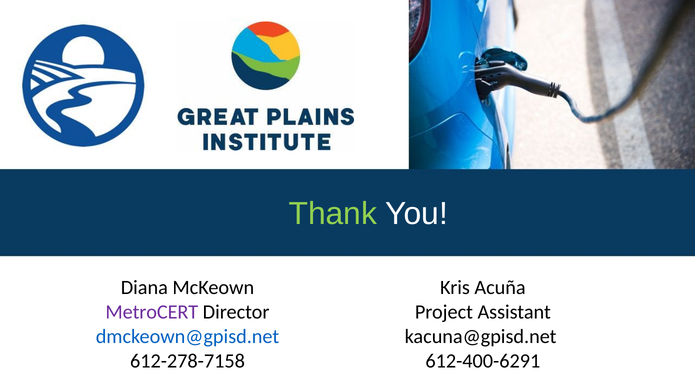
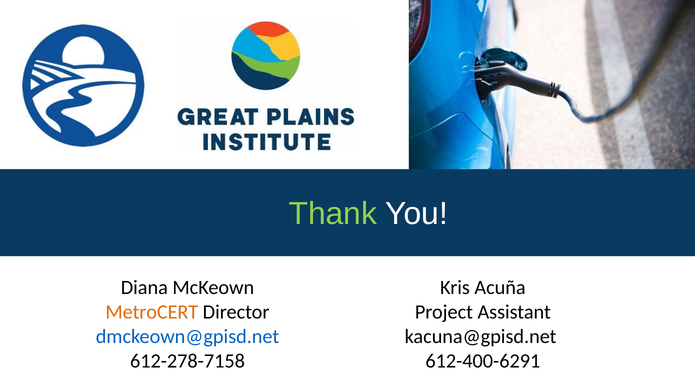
MetroCERT colour: purple -> orange
